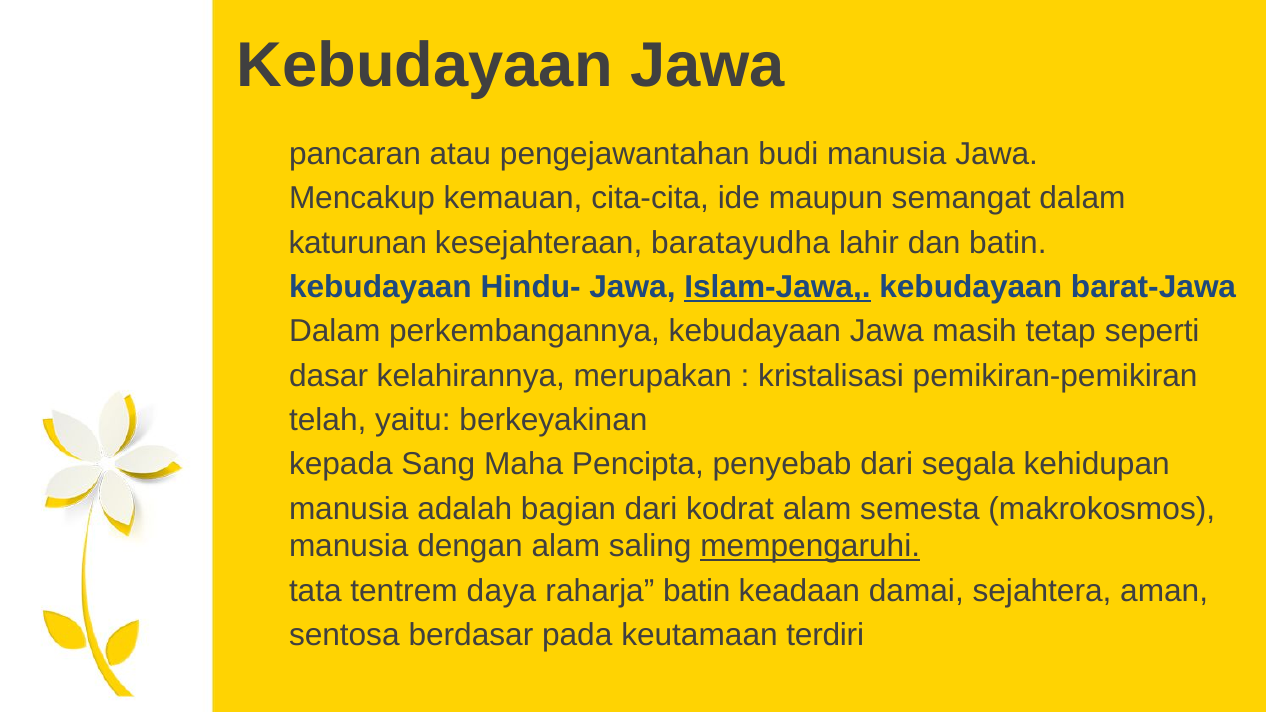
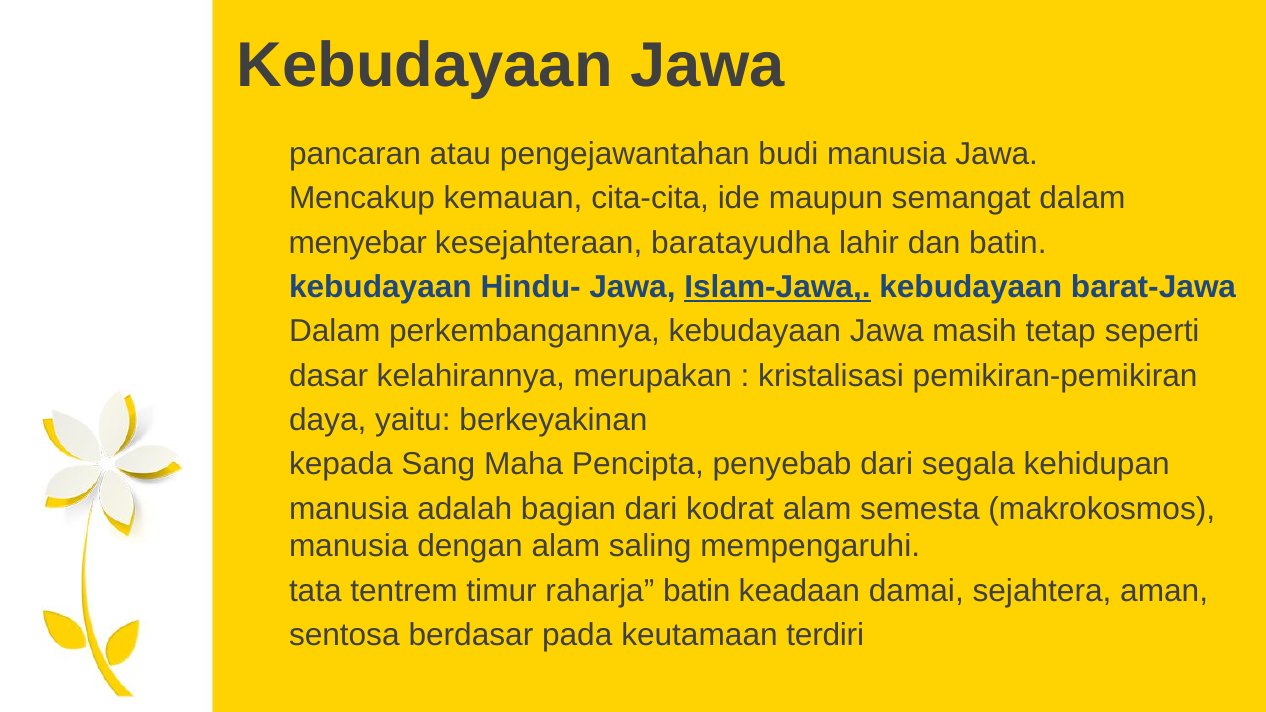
katurunan: katurunan -> menyebar
telah: telah -> daya
mempengaruhi underline: present -> none
daya: daya -> timur
